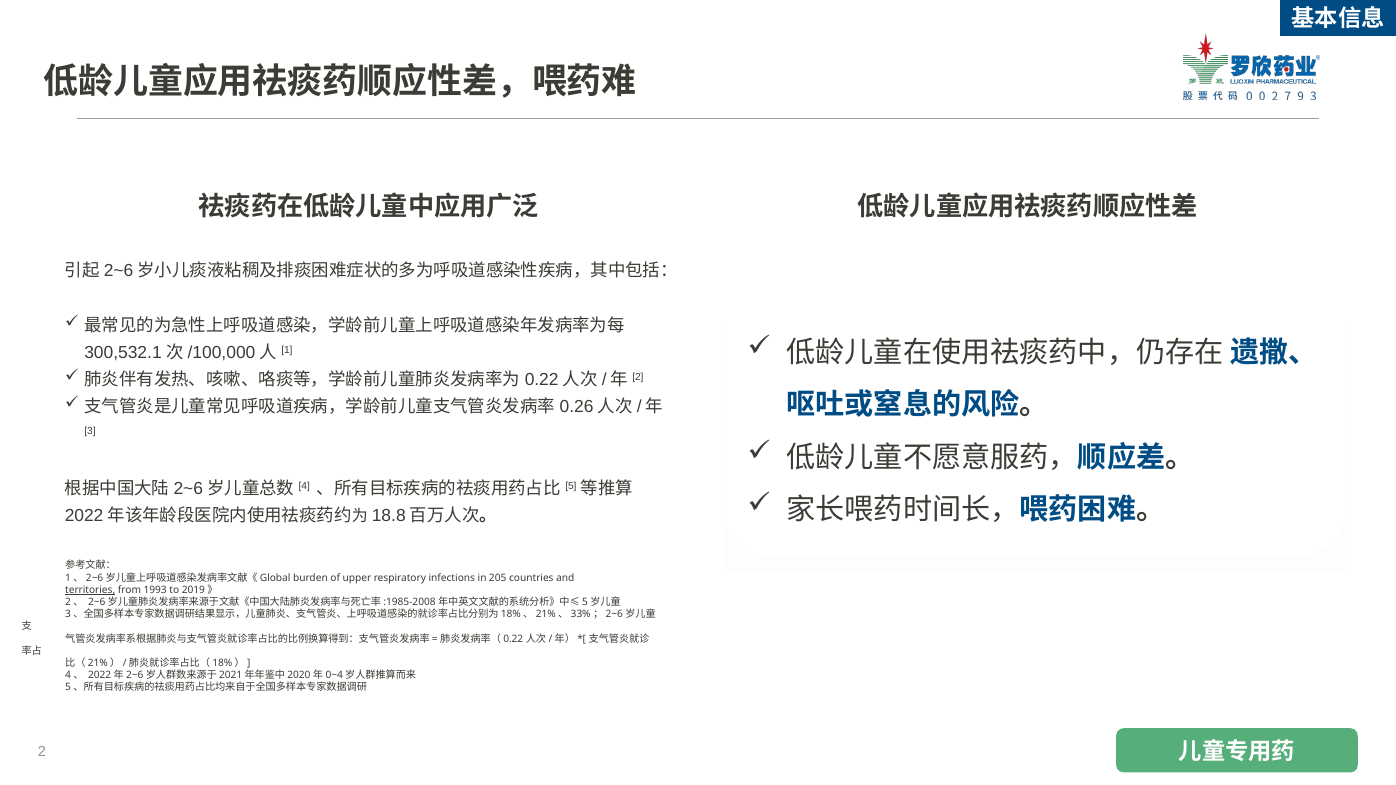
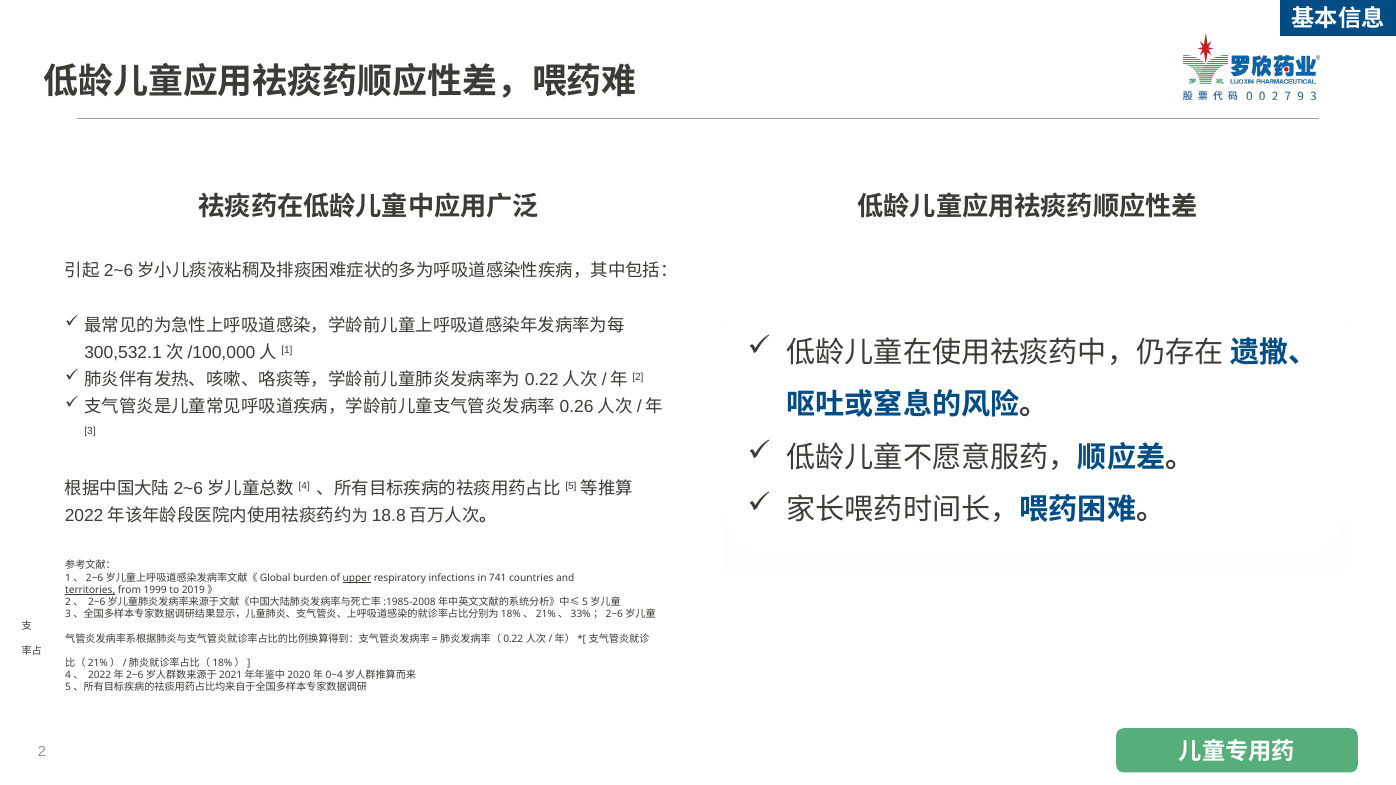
upper underline: none -> present
205: 205 -> 741
1993: 1993 -> 1999
